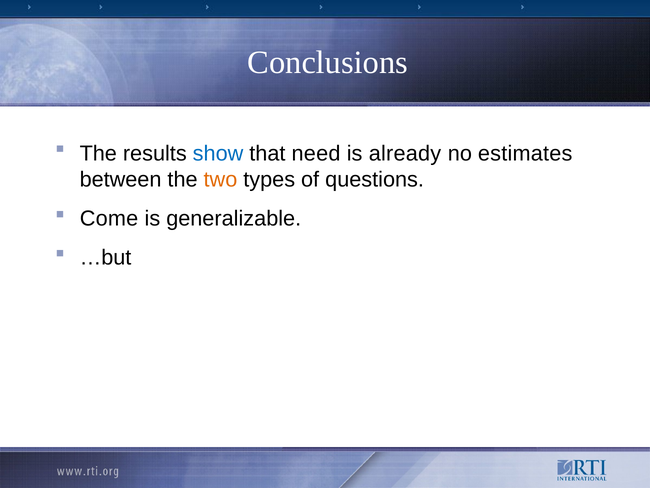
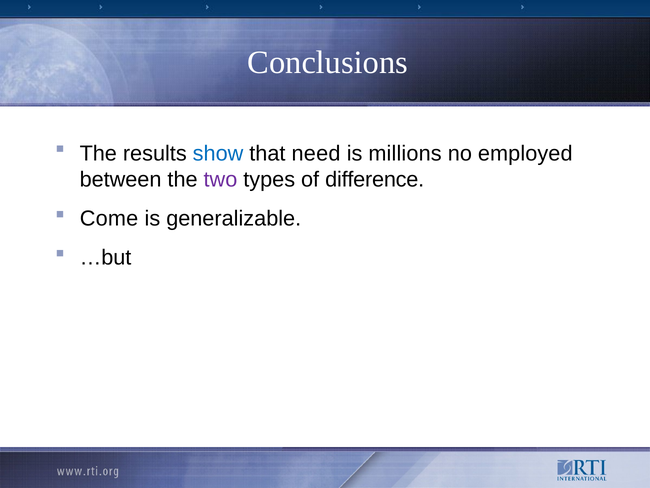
already: already -> millions
estimates: estimates -> employed
two colour: orange -> purple
questions: questions -> difference
